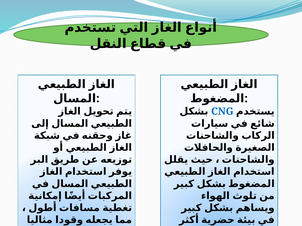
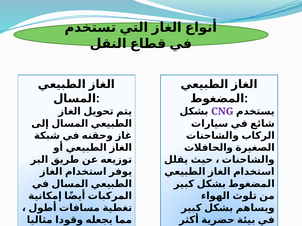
CNG at (222, 112) colour: blue -> purple
